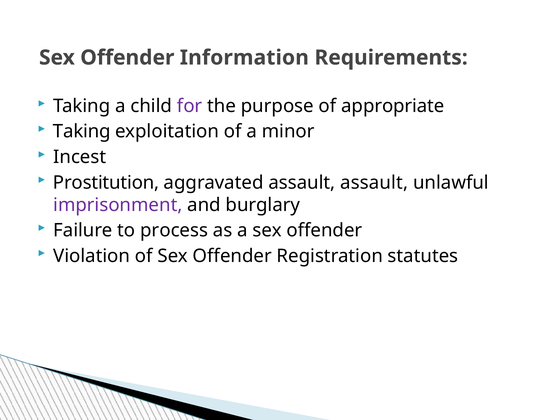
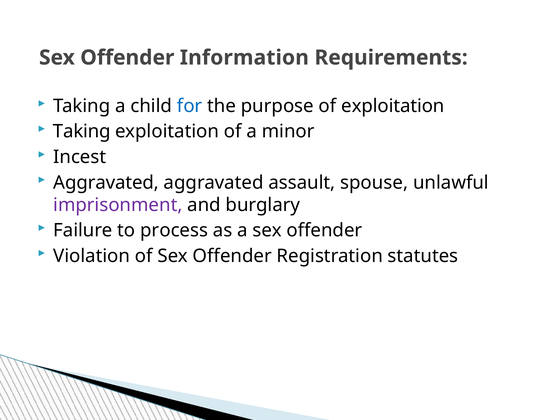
for colour: purple -> blue
of appropriate: appropriate -> exploitation
Prostitution at (106, 183): Prostitution -> Aggravated
assault assault: assault -> spouse
